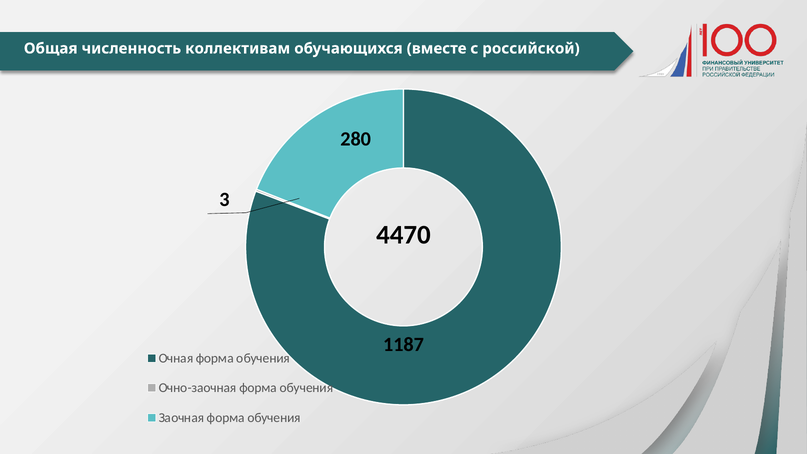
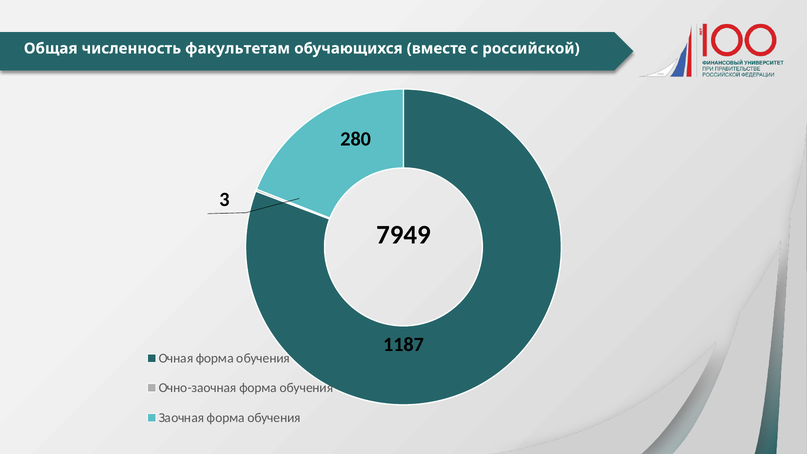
коллективам: коллективам -> факультетам
4470: 4470 -> 7949
